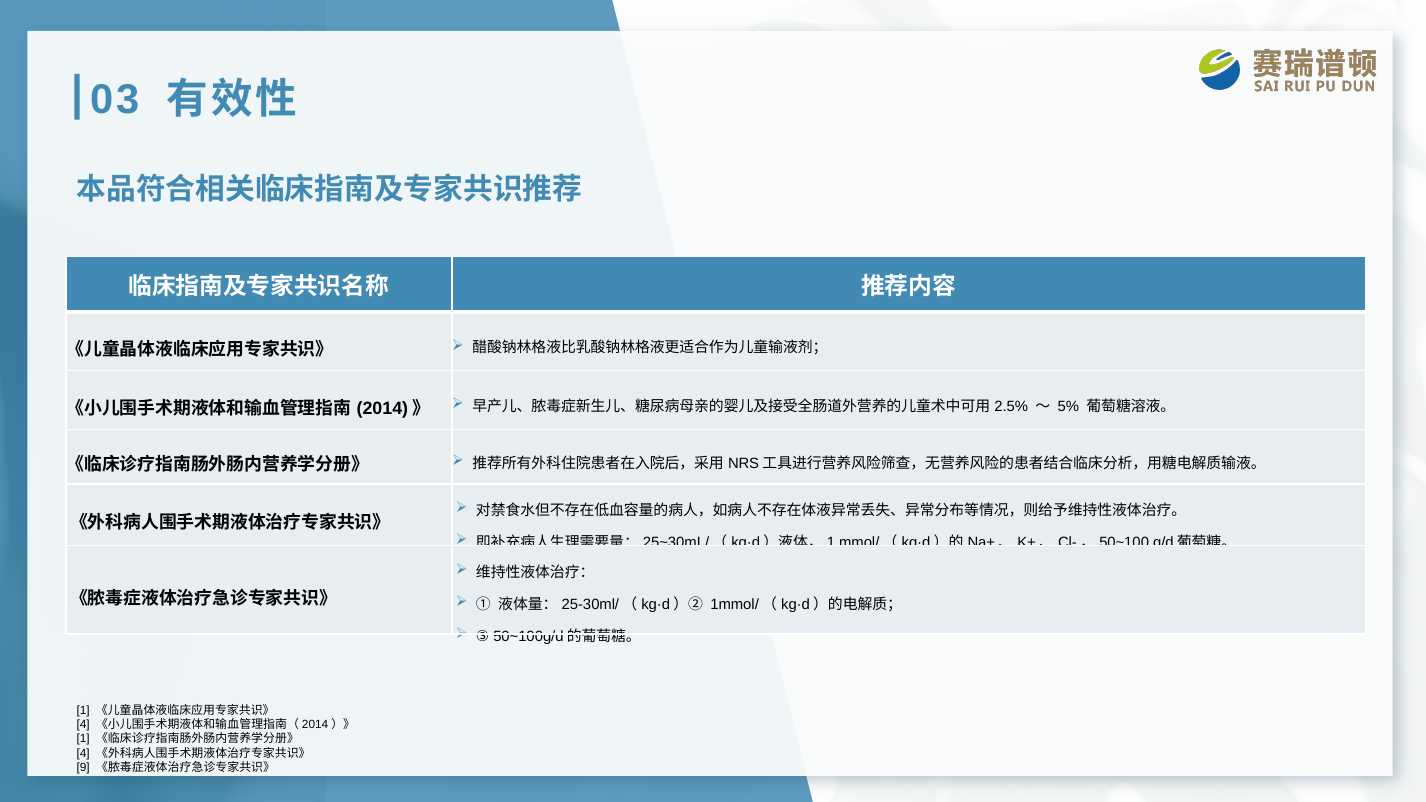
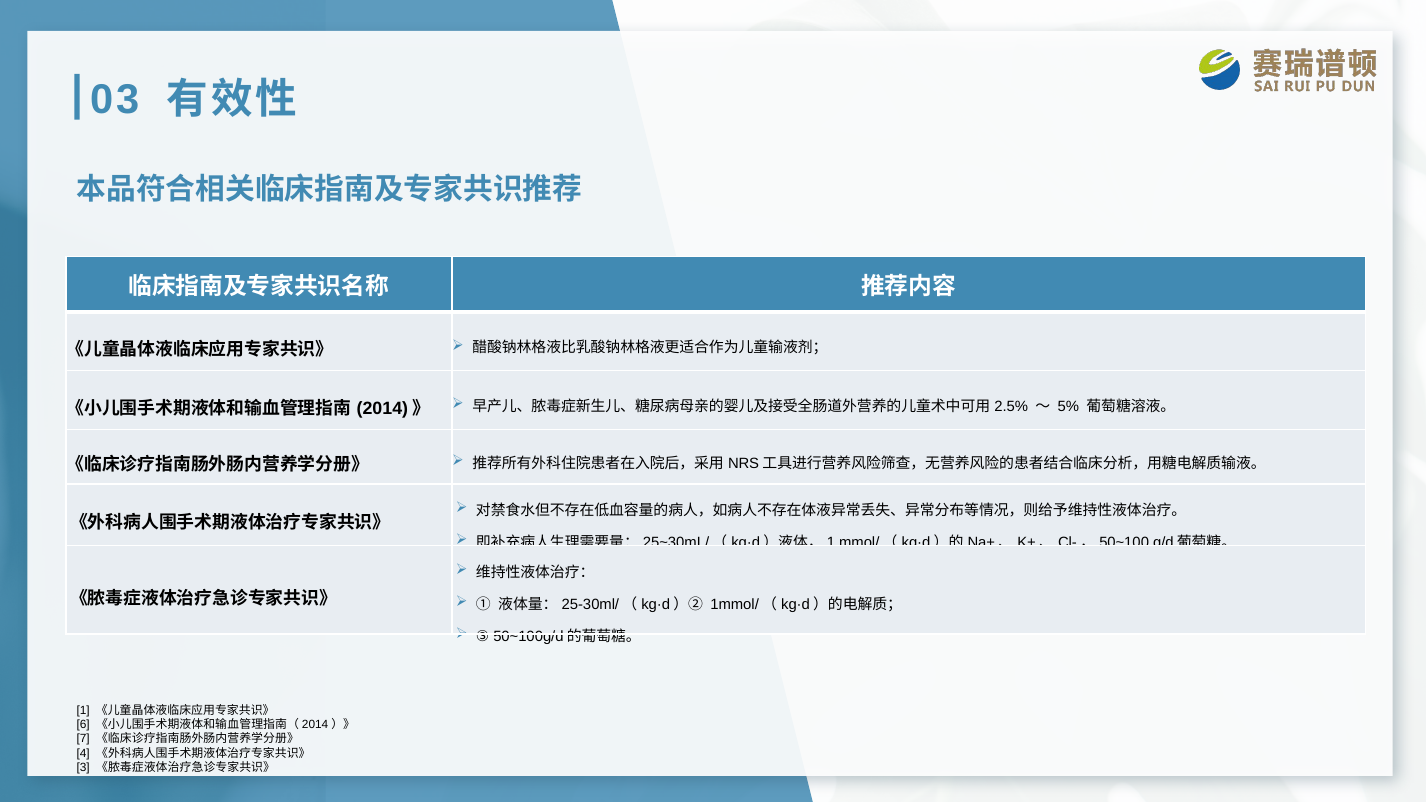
4 at (83, 725): 4 -> 6
1 at (83, 739): 1 -> 7
9: 9 -> 3
